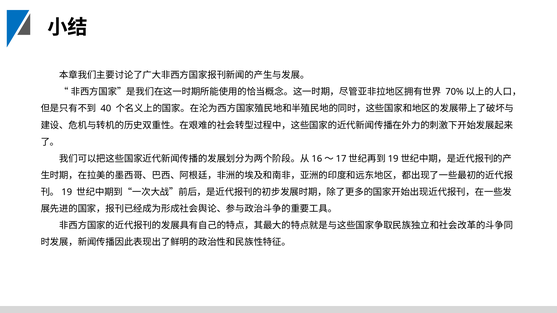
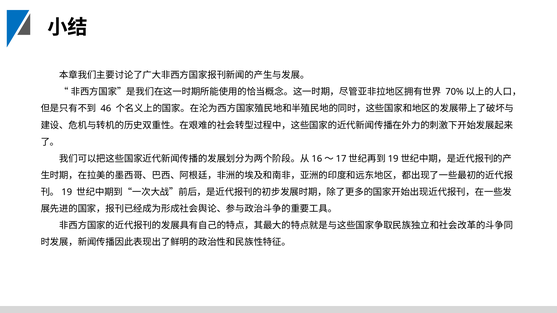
40: 40 -> 46
